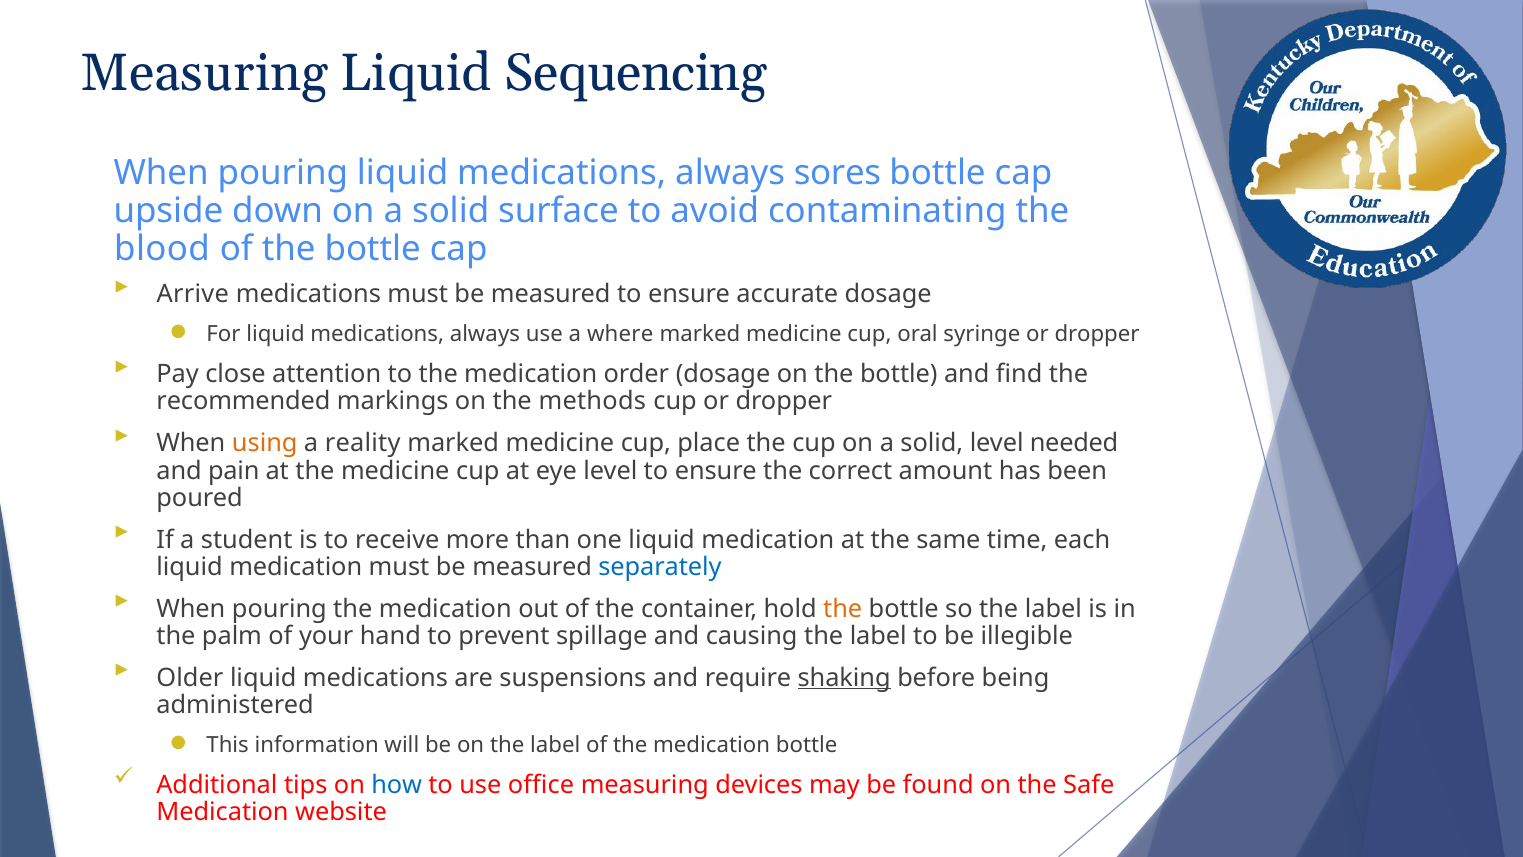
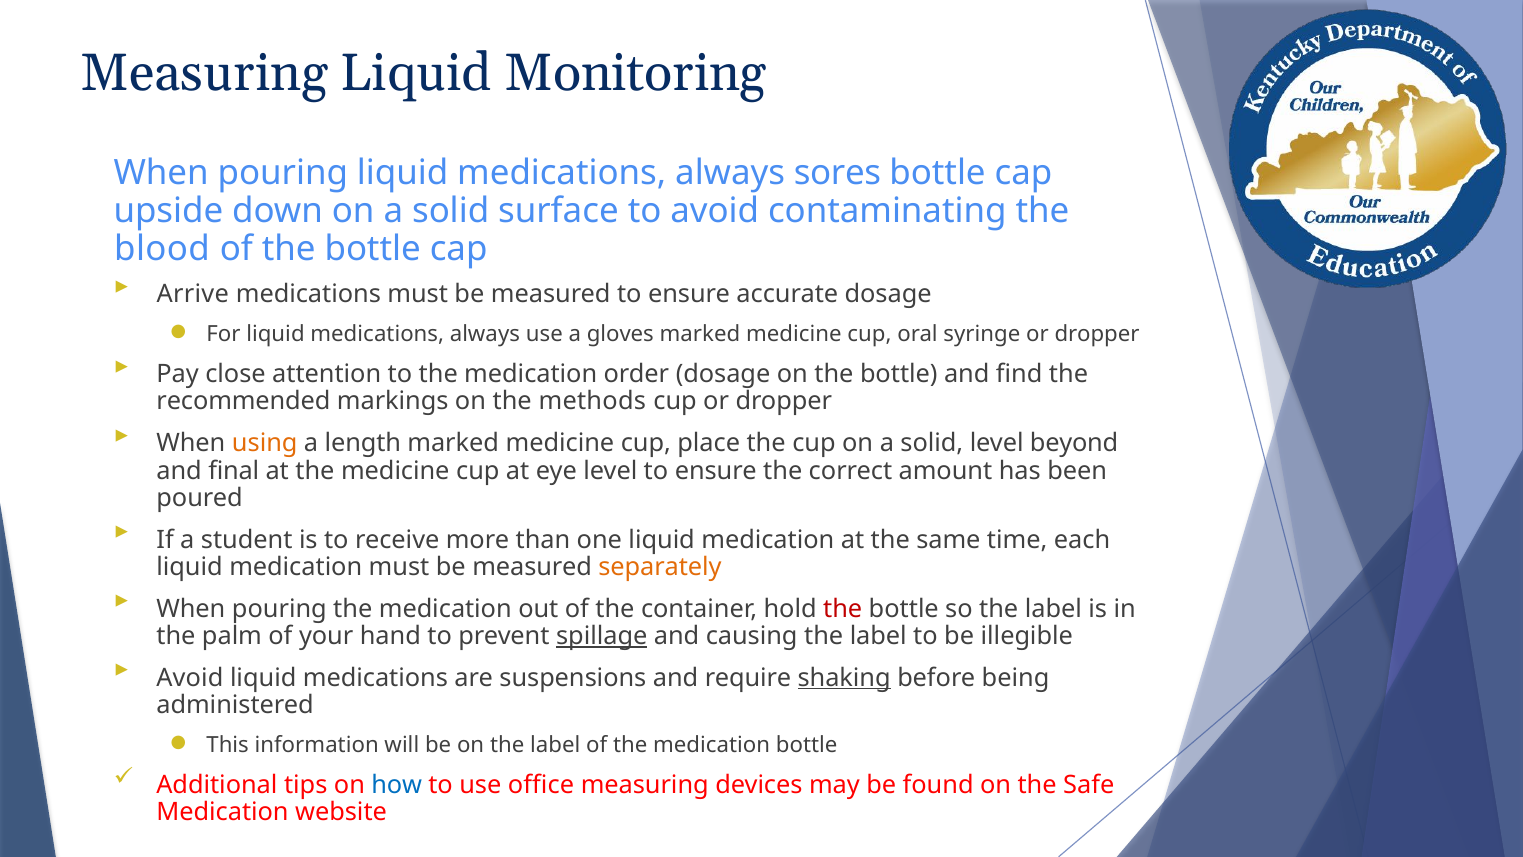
Sequencing: Sequencing -> Monitoring
where: where -> gloves
reality: reality -> length
needed: needed -> beyond
pain: pain -> final
separately colour: blue -> orange
the at (843, 609) colour: orange -> red
spillage underline: none -> present
Older at (190, 678): Older -> Avoid
